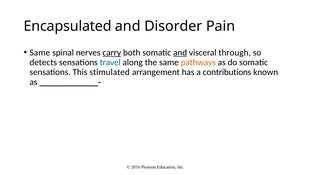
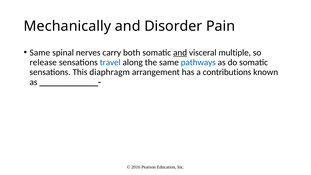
Encapsulated: Encapsulated -> Mechanically
carry underline: present -> none
through: through -> multiple
detects: detects -> release
pathways colour: orange -> blue
stimulated: stimulated -> diaphragm
